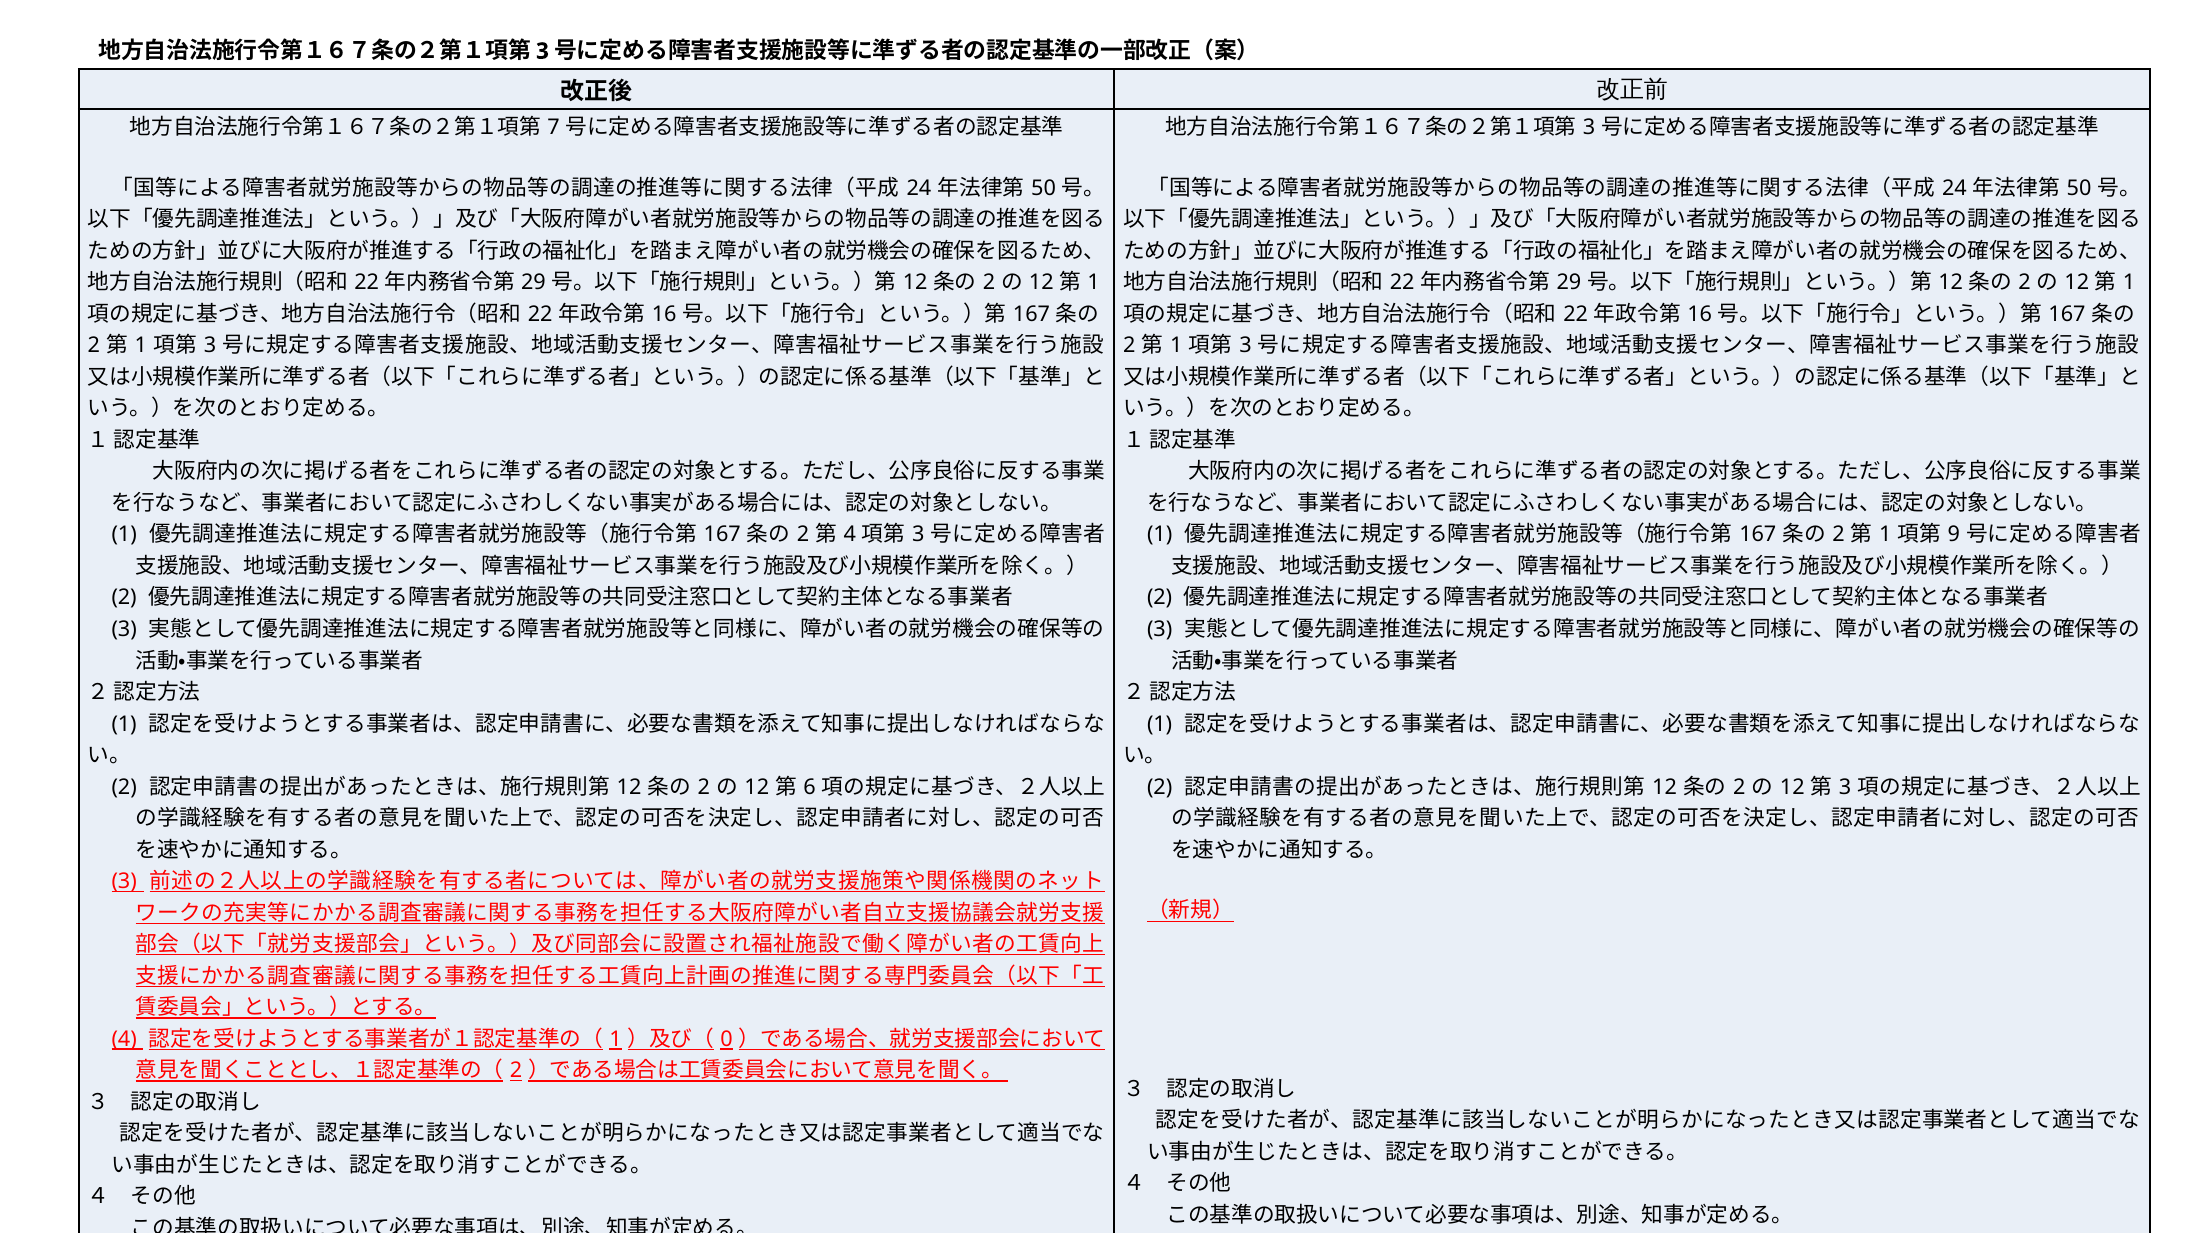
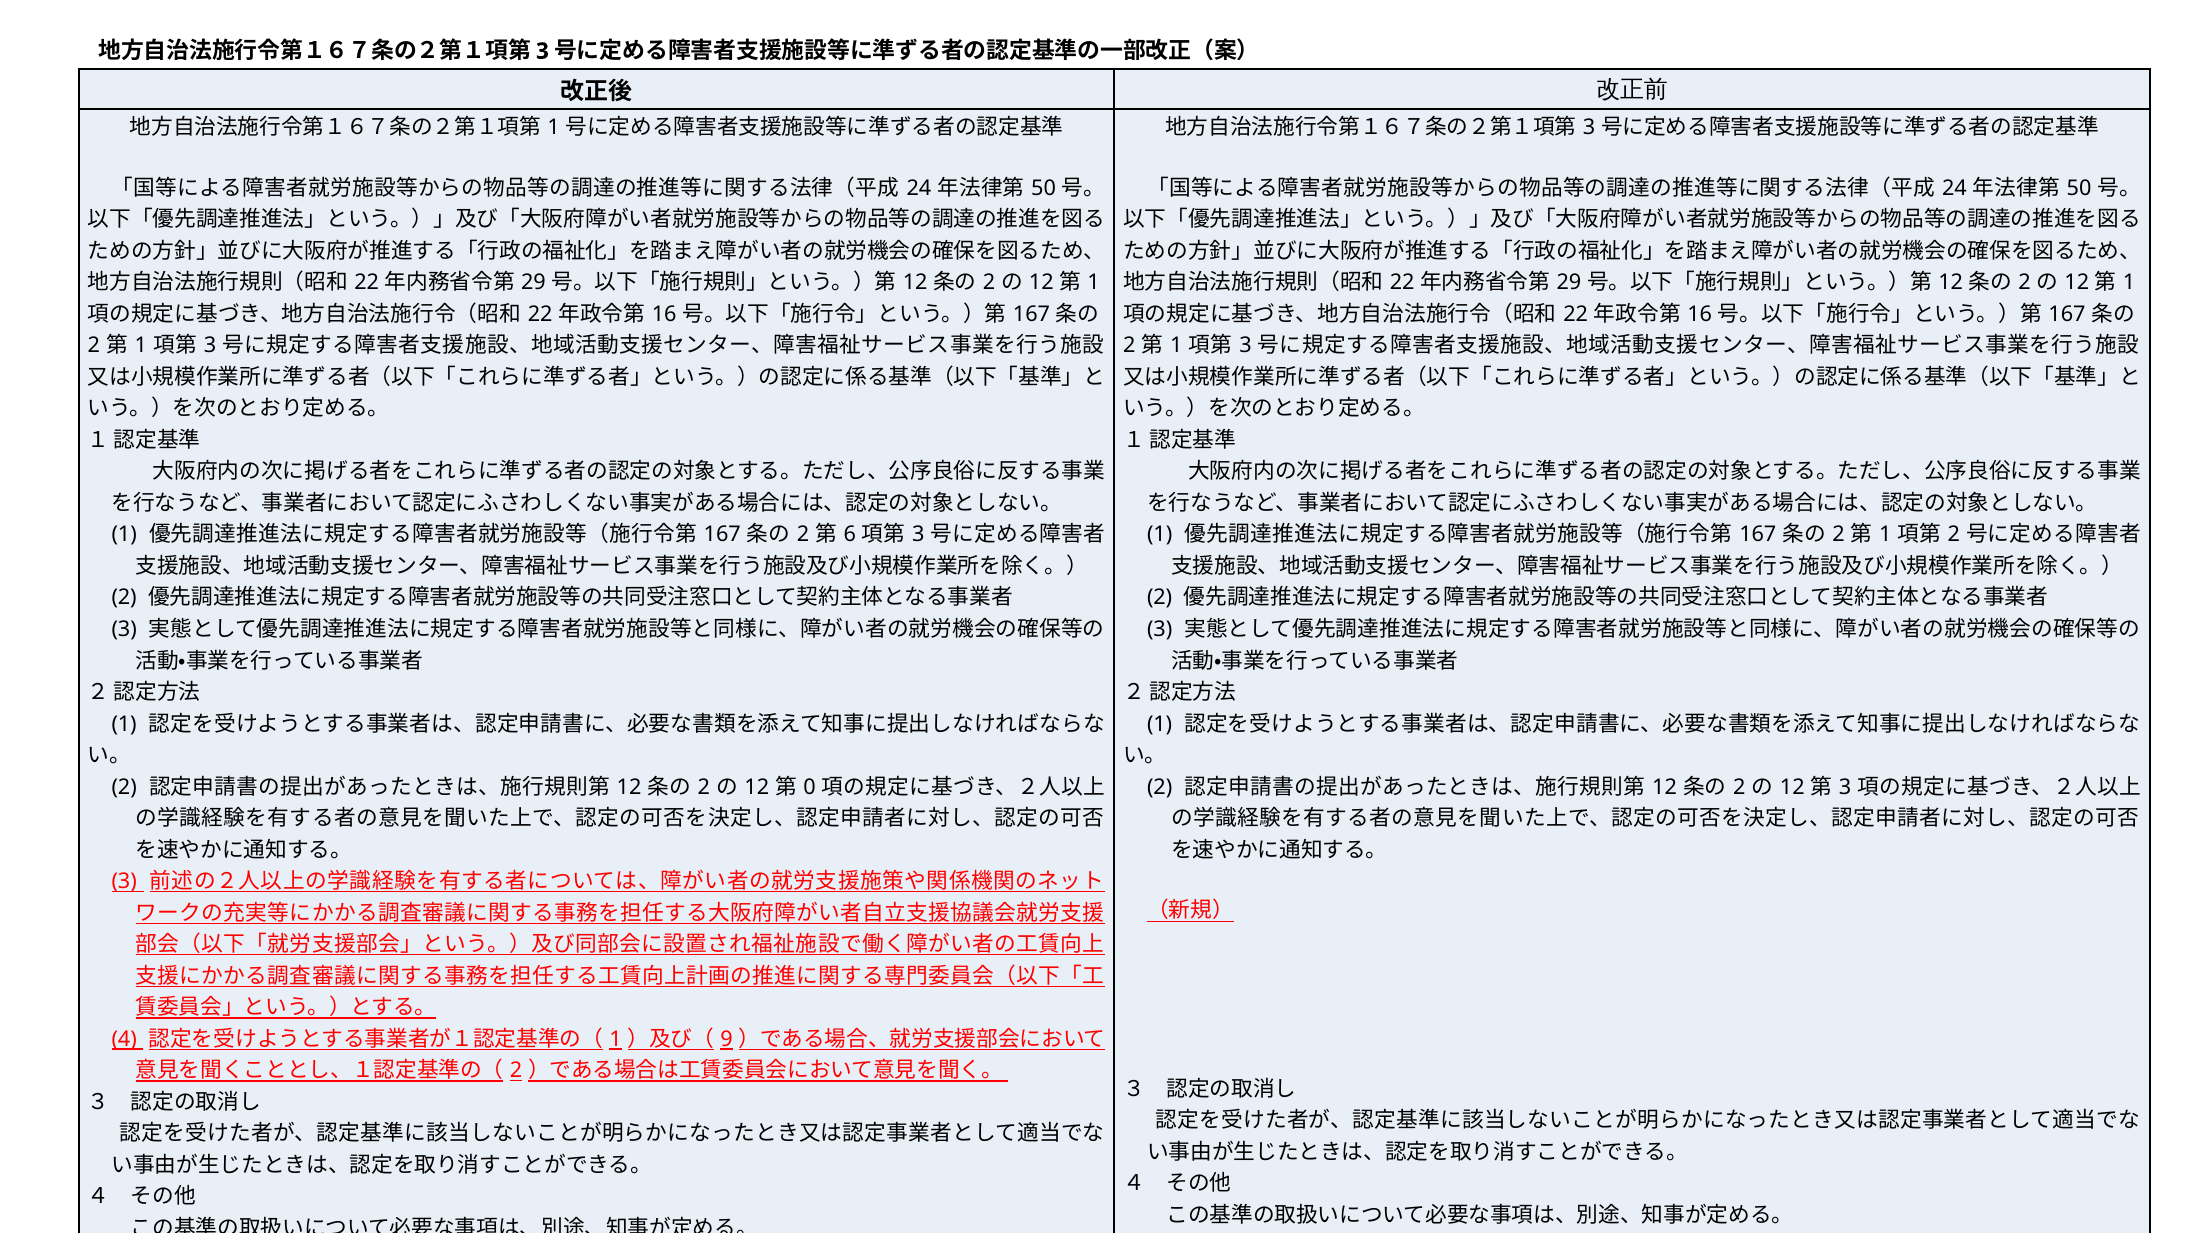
7 at (554, 127): 7 -> 1
4 at (850, 535): 4 -> 6
9 at (1954, 535): 9 -> 2
6: 6 -> 0
0: 0 -> 9
